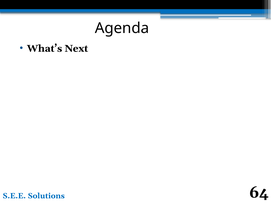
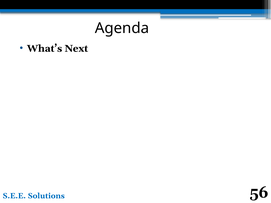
64: 64 -> 56
